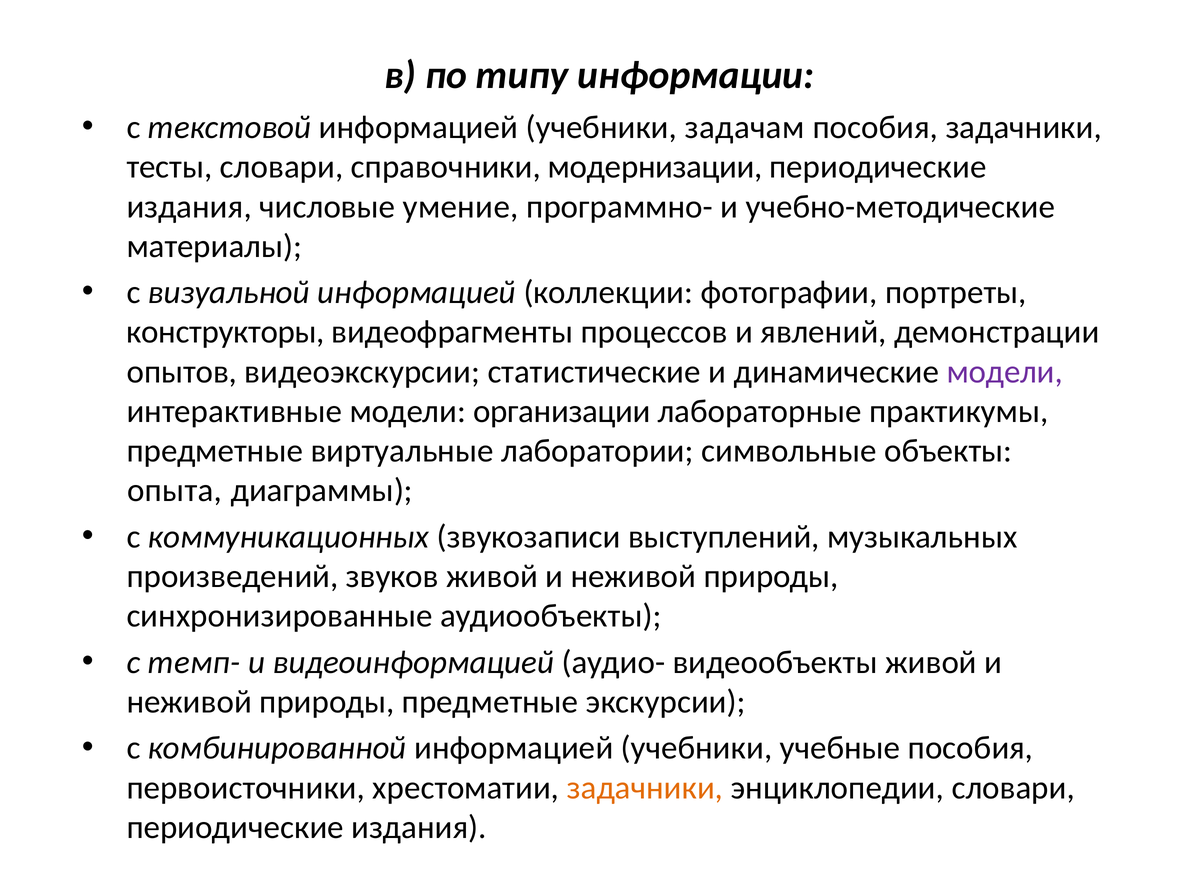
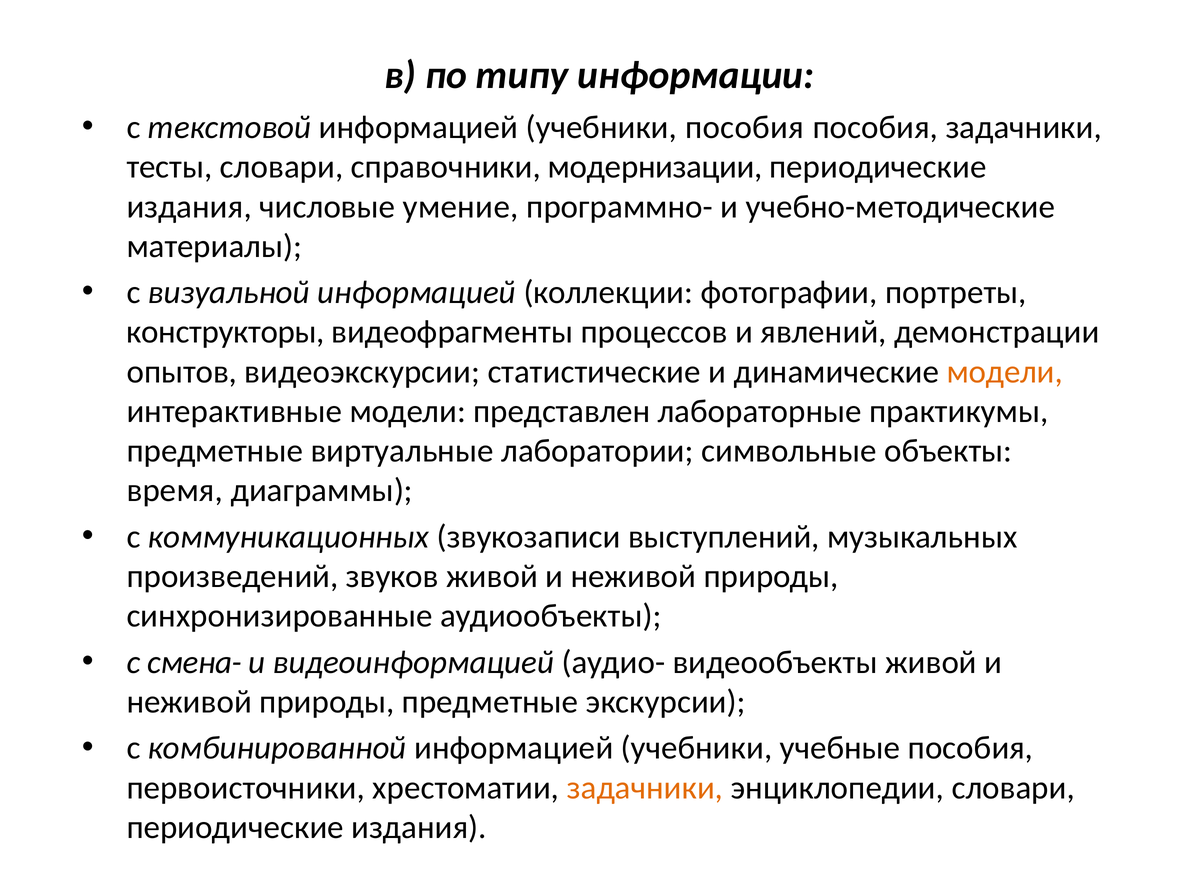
учебники задачам: задачам -> пособия
модели at (1005, 372) colour: purple -> orange
организации: организации -> представлен
опыта: опыта -> время
темп-: темп- -> смена-
